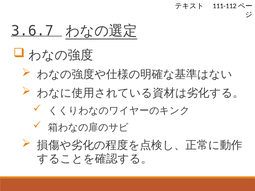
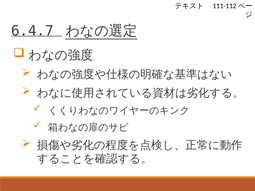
3.6.7: 3.6.7 -> 6.4.7
